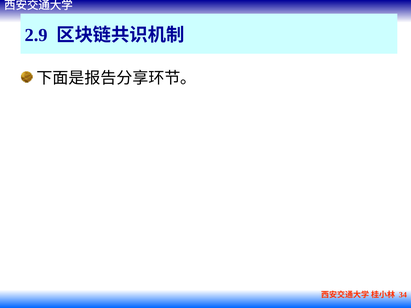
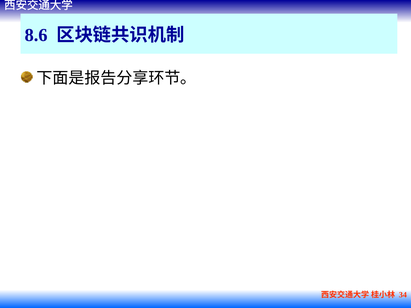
2.9: 2.9 -> 8.6
